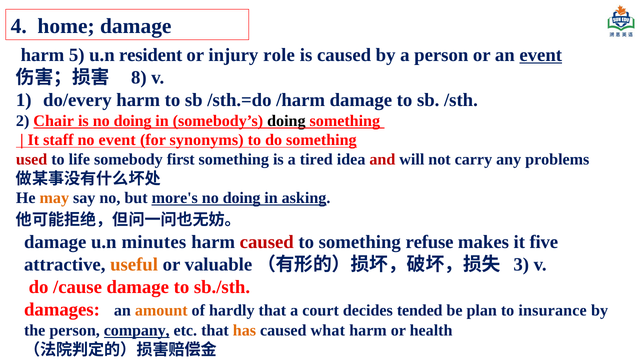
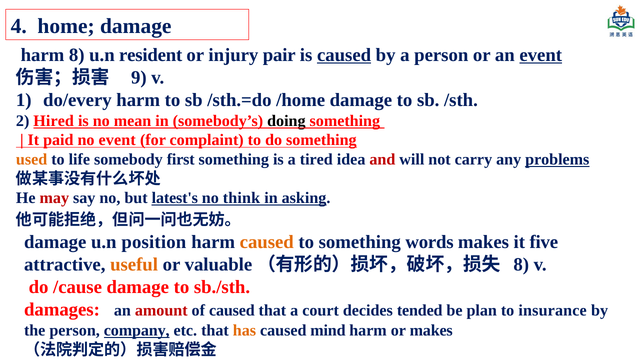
harm 5: 5 -> 8
role: role -> pair
caused at (344, 55) underline: none -> present
8: 8 -> 9
/harm: /harm -> /home
Chair: Chair -> Hired
is no doing: doing -> mean
staff: staff -> paid
synonyms: synonyms -> complaint
used colour: red -> orange
problems underline: none -> present
may colour: orange -> red
more's: more's -> latest's
doing at (242, 198): doing -> think
minutes: minutes -> position
caused at (267, 242) colour: red -> orange
refuse: refuse -> words
3 at (521, 264): 3 -> 8
amount colour: orange -> red
of hardly: hardly -> caused
what: what -> mind
or health: health -> makes
